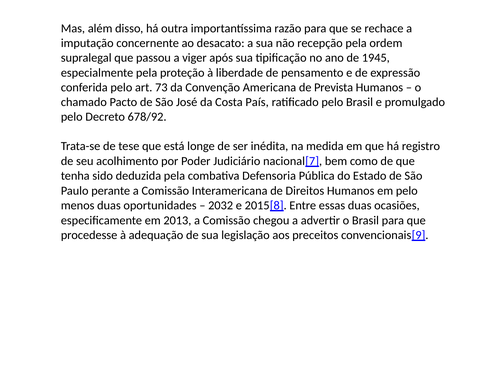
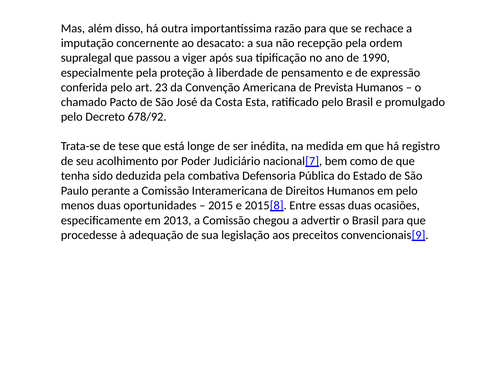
1945: 1945 -> 1990
73: 73 -> 23
País: País -> Esta
2032: 2032 -> 2015
